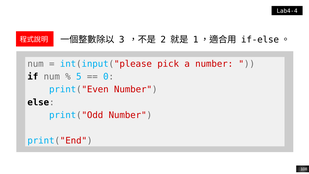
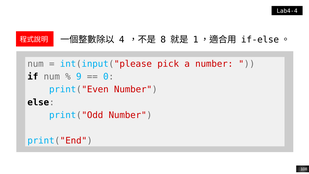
3: 3 -> 4
2: 2 -> 8
5: 5 -> 9
